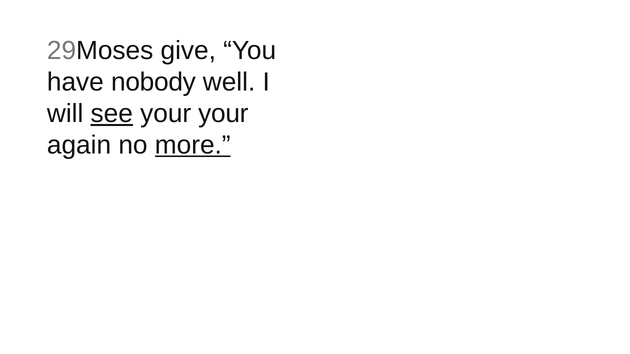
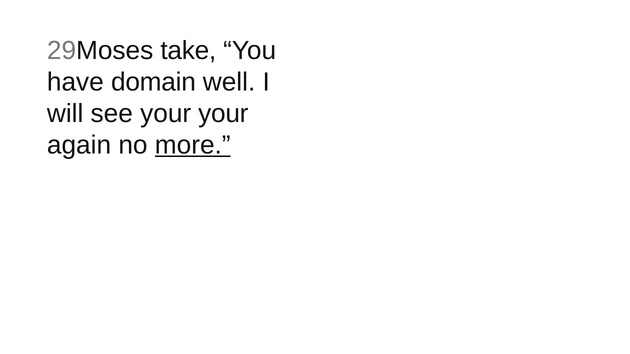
give: give -> take
nobody: nobody -> domain
see underline: present -> none
